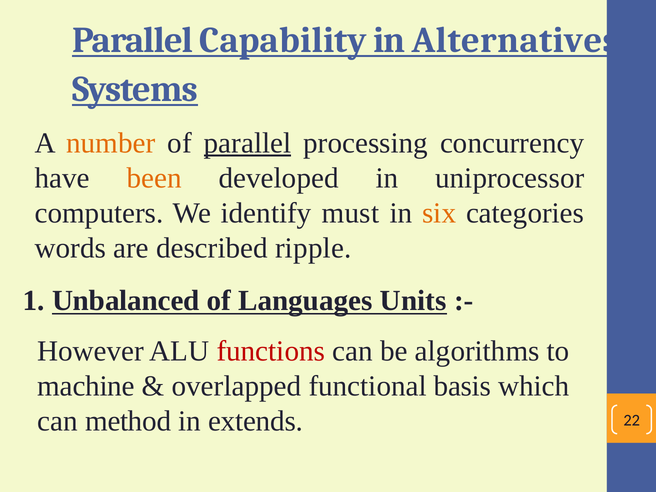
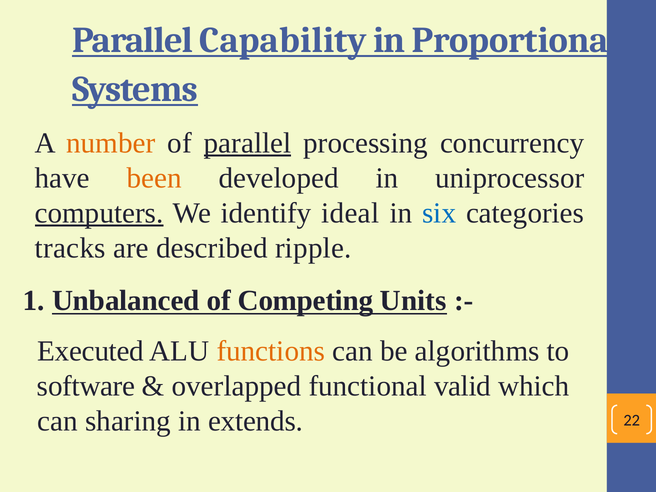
Alternatives: Alternatives -> Proportional
computers underline: none -> present
must: must -> ideal
six colour: orange -> blue
words: words -> tracks
Languages: Languages -> Competing
However: However -> Executed
functions colour: red -> orange
machine: machine -> software
basis: basis -> valid
method: method -> sharing
